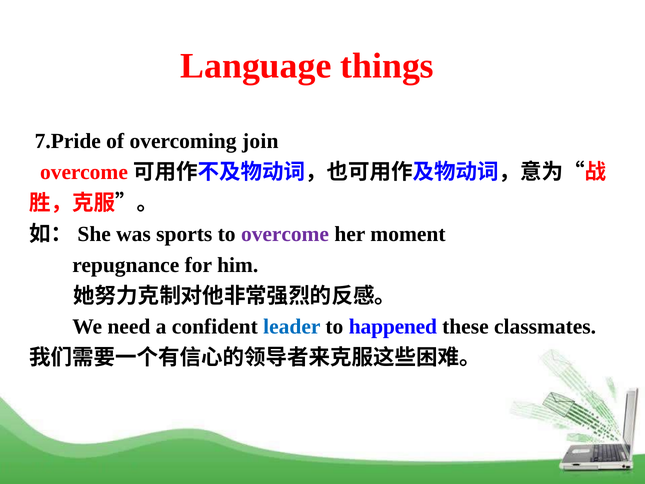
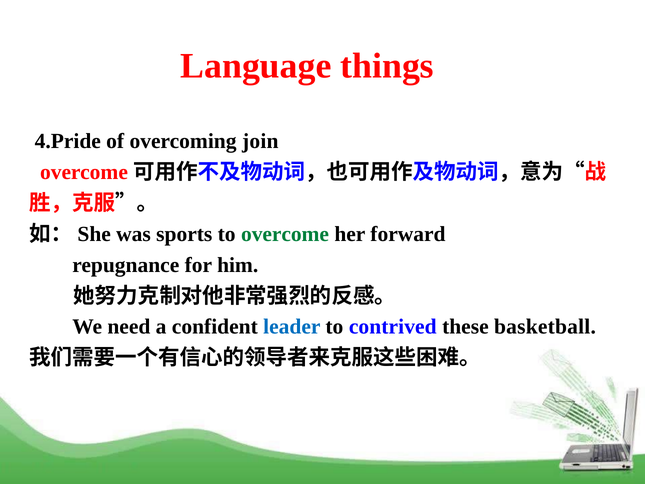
7.Pride: 7.Pride -> 4.Pride
overcome colour: purple -> green
moment: moment -> forward
happened: happened -> contrived
classmates: classmates -> basketball
